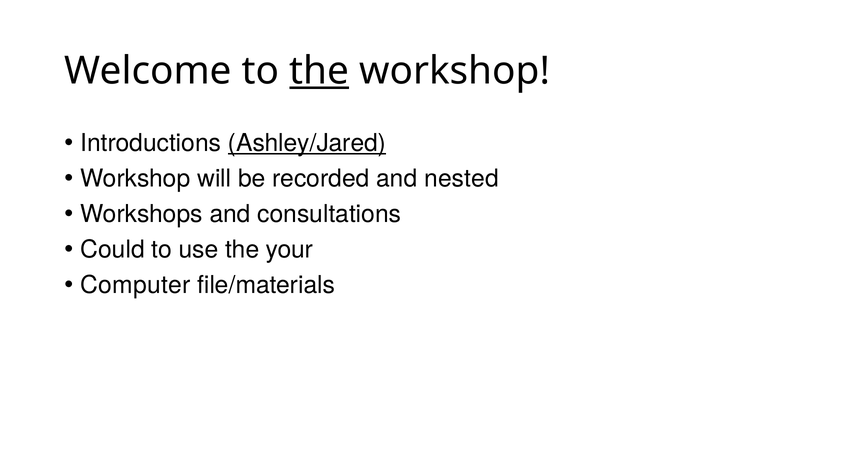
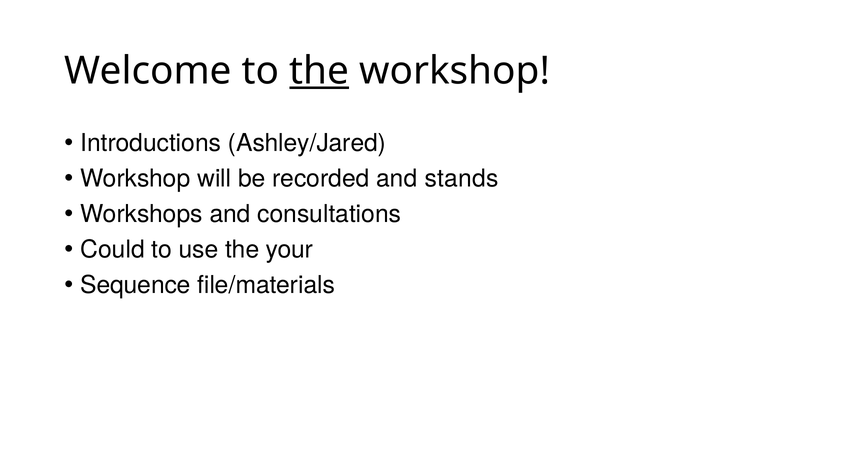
Ashley/Jared underline: present -> none
nested: nested -> stands
Computer: Computer -> Sequence
